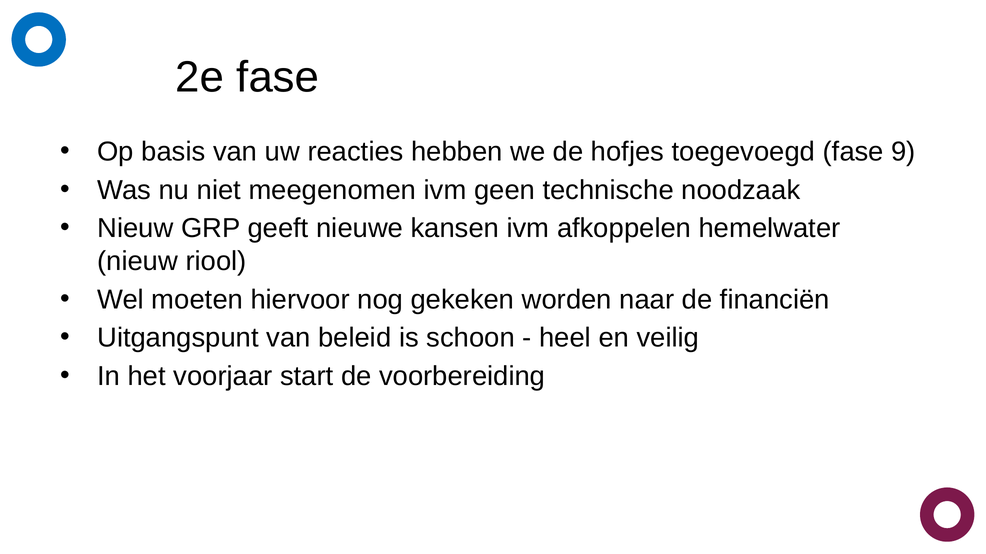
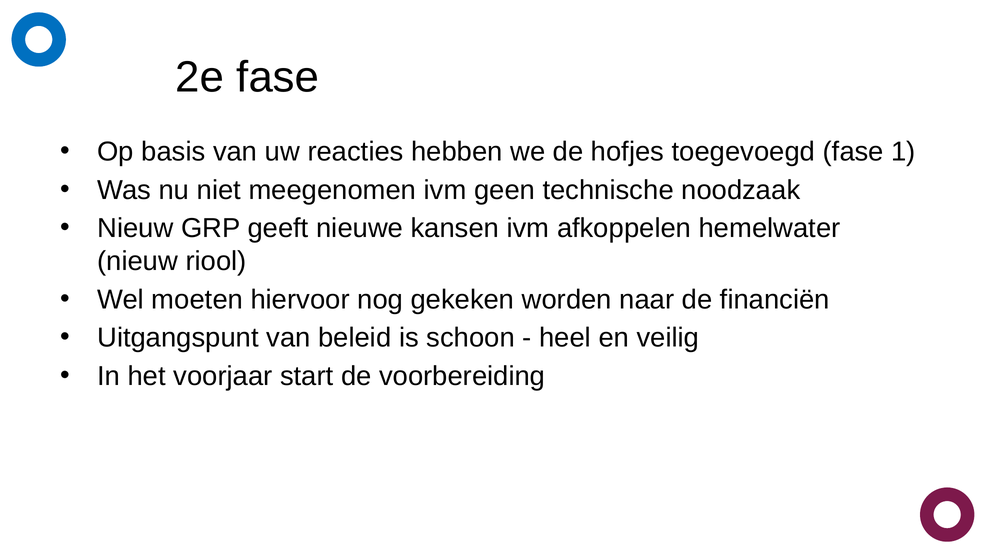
9: 9 -> 1
